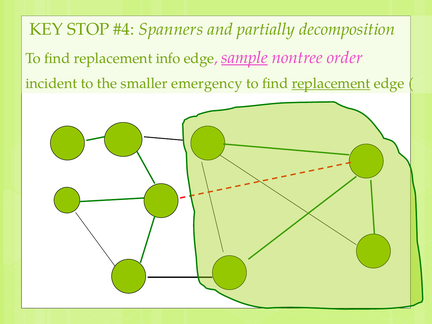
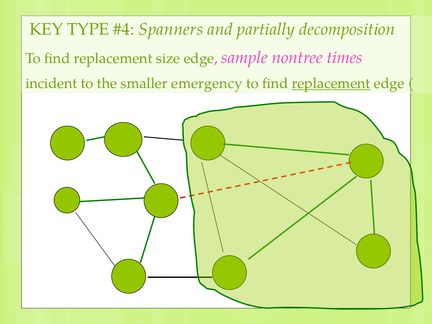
STOP: STOP -> TYPE
info: info -> size
sample underline: present -> none
order: order -> times
